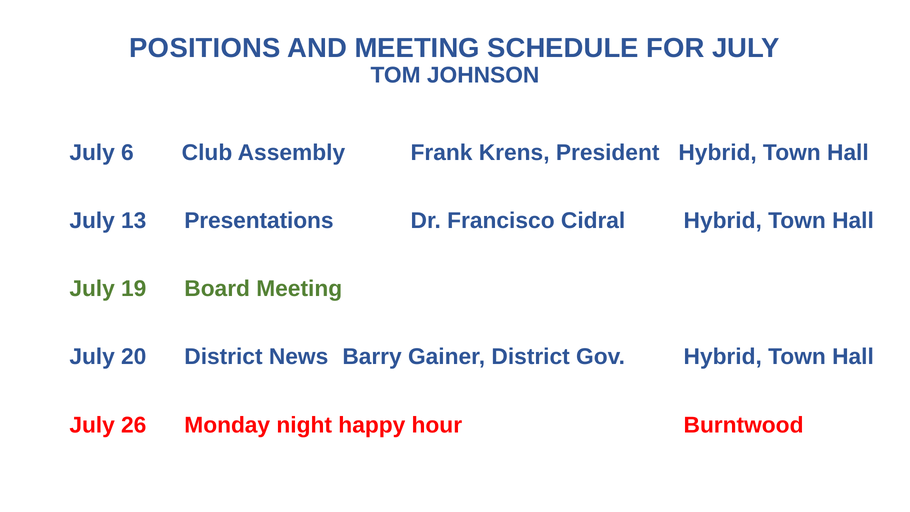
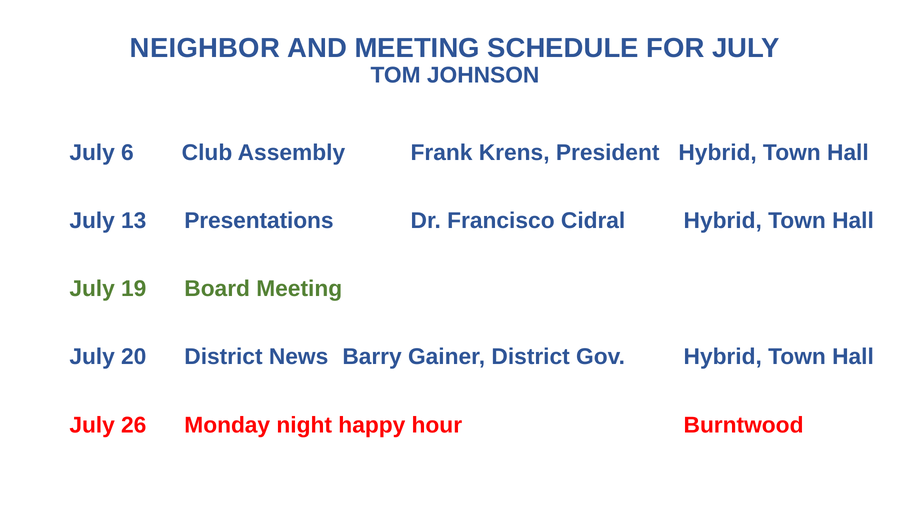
POSITIONS: POSITIONS -> NEIGHBOR
